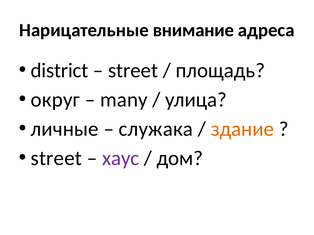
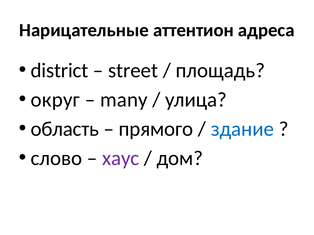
внимание: внимание -> аттентион
личные: личные -> область
служака: служака -> прямого
здание colour: orange -> blue
street at (56, 158): street -> слово
